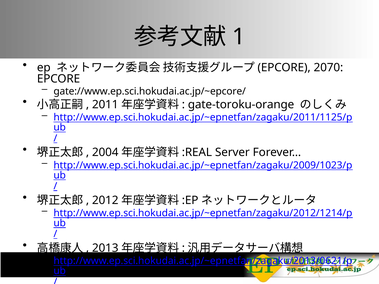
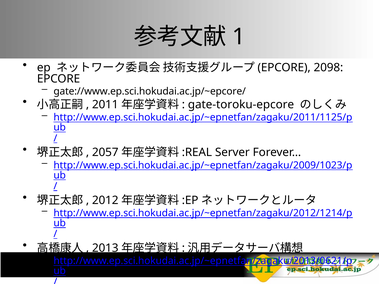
2070: 2070 -> 2098
gate-toroku-orange: gate-toroku-orange -> gate-toroku-epcore
2004: 2004 -> 2057
